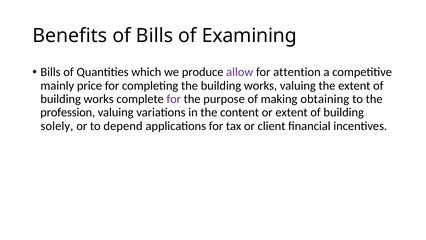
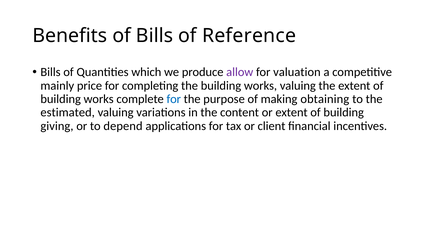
Examining: Examining -> Reference
attention: attention -> valuation
for at (174, 99) colour: purple -> blue
profession: profession -> estimated
solely: solely -> giving
